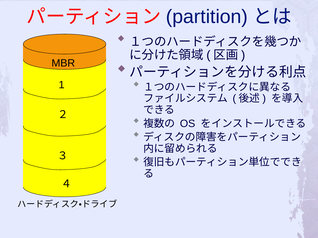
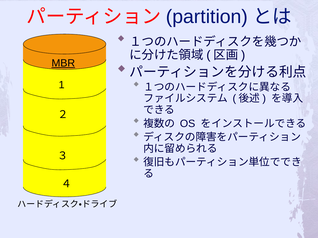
MBR underline: none -> present
